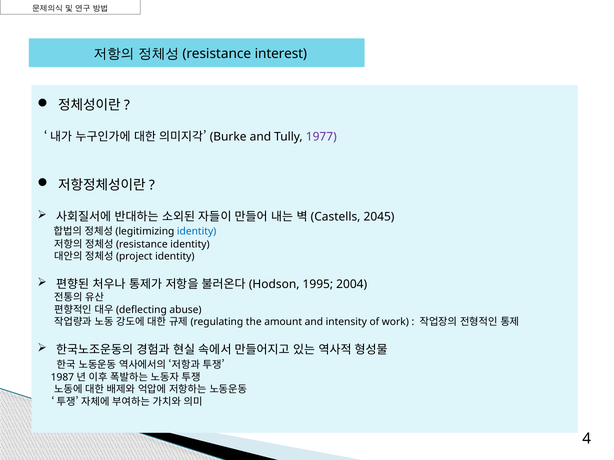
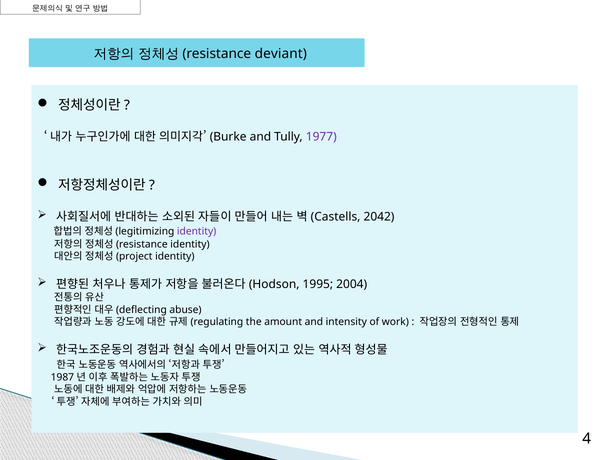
interest: interest -> deviant
2045: 2045 -> 2042
identity at (197, 232) colour: blue -> purple
